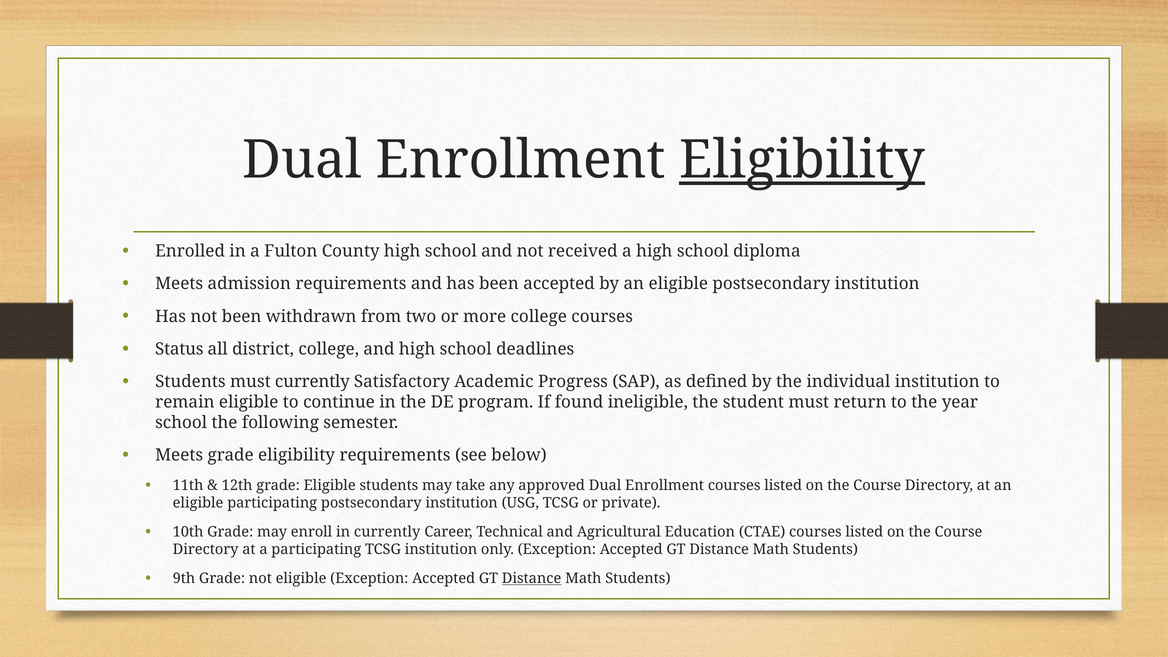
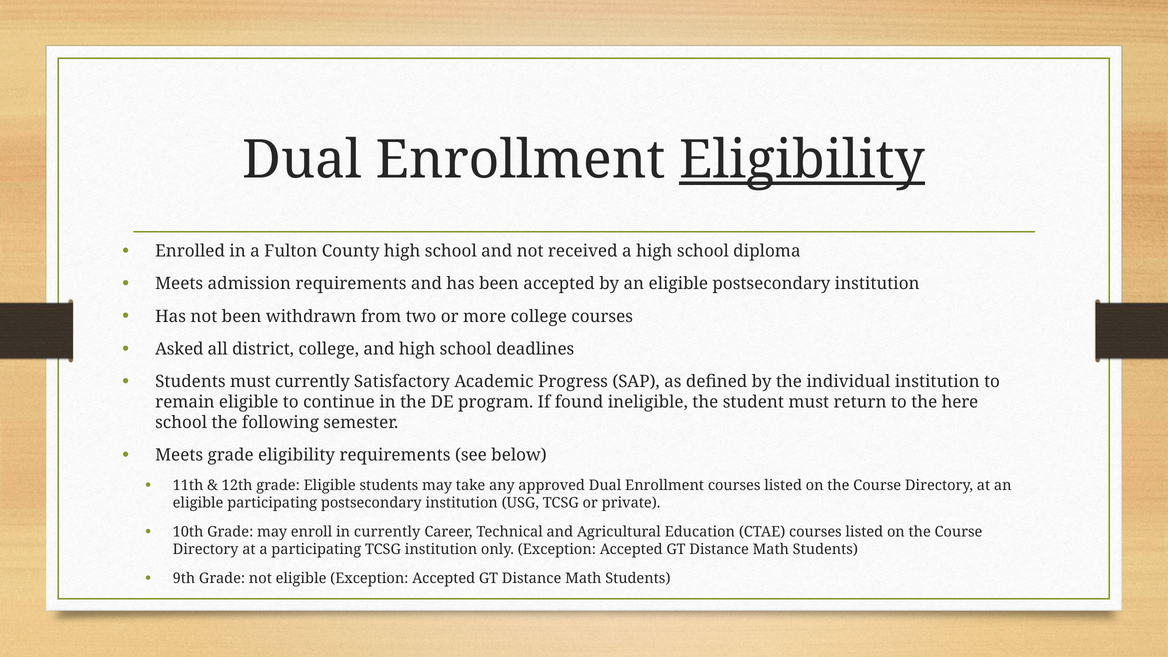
Status: Status -> Asked
year: year -> here
Distance at (532, 578) underline: present -> none
